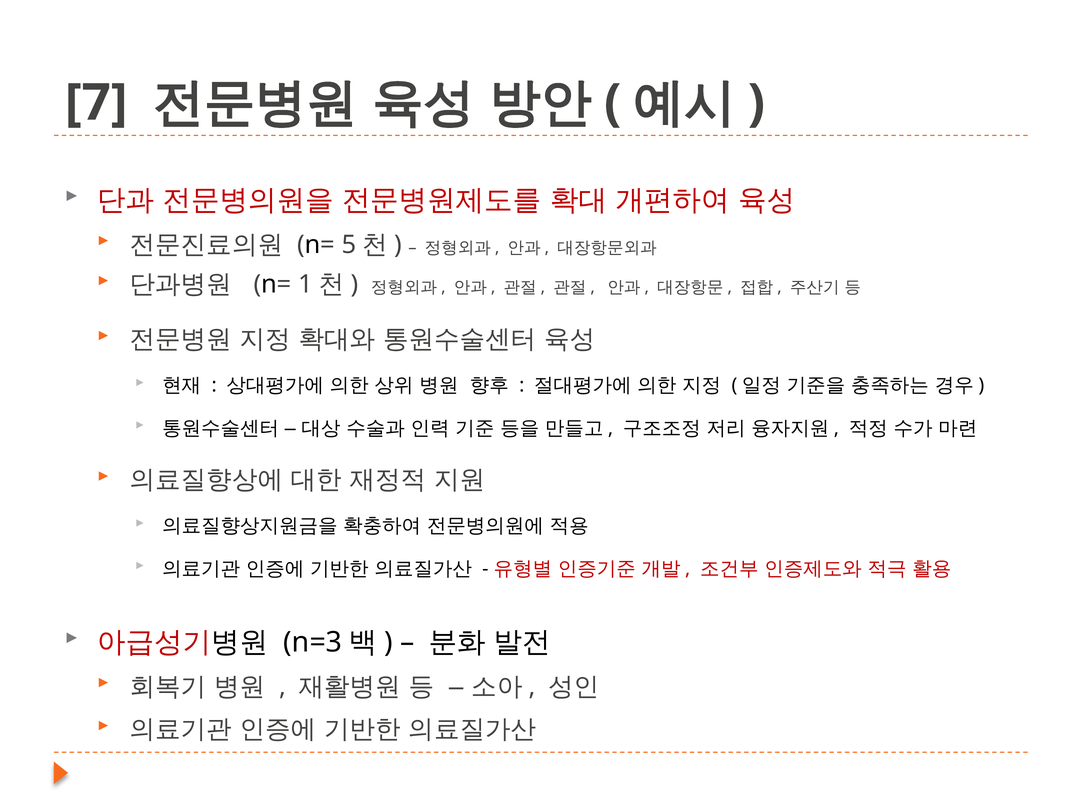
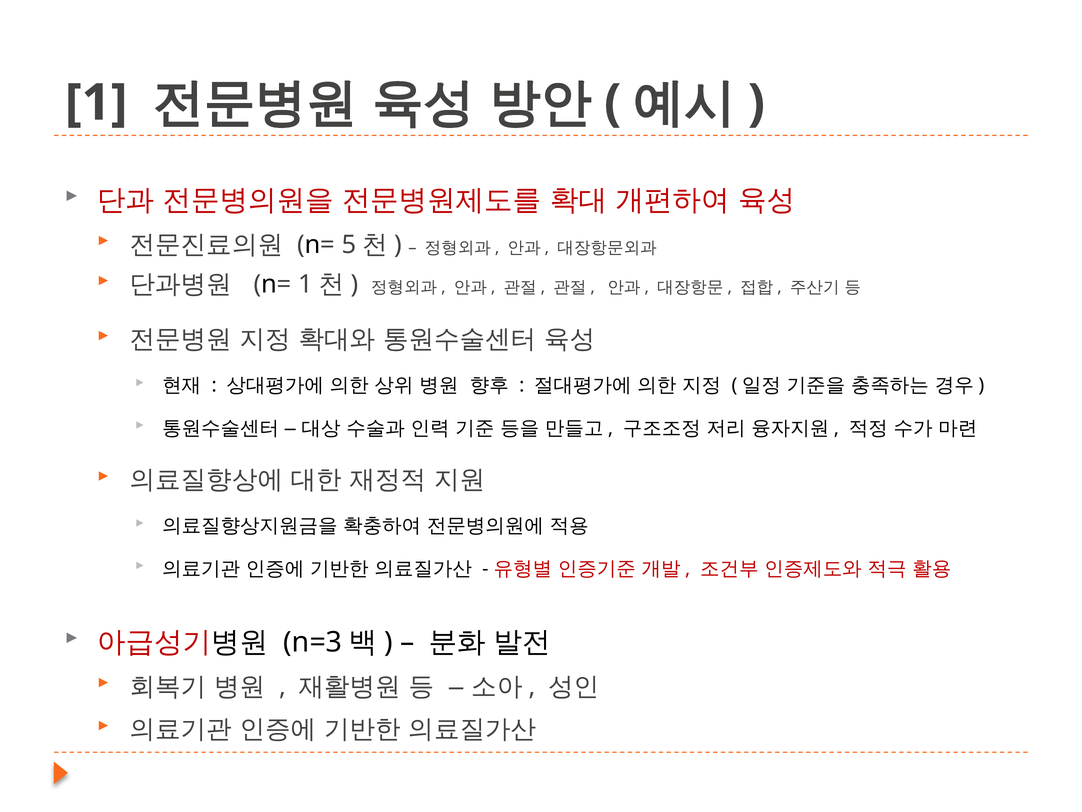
7: 7 -> 1
